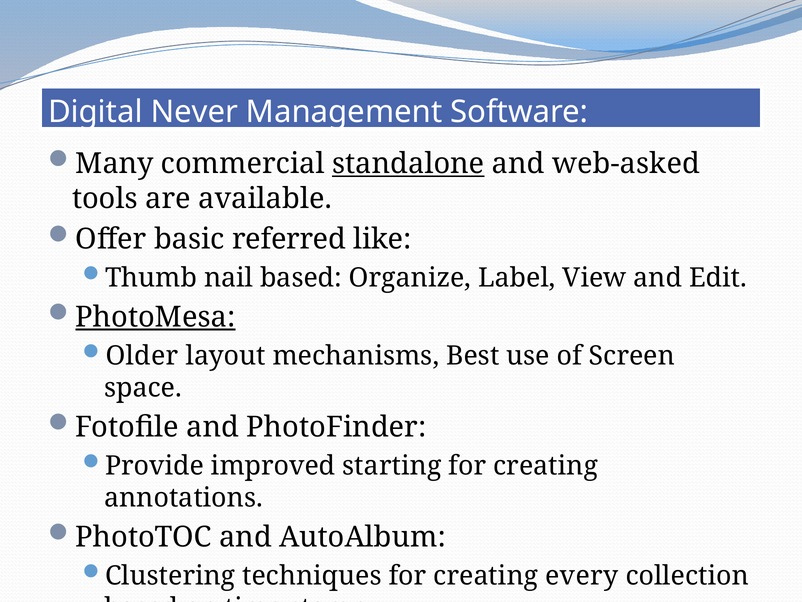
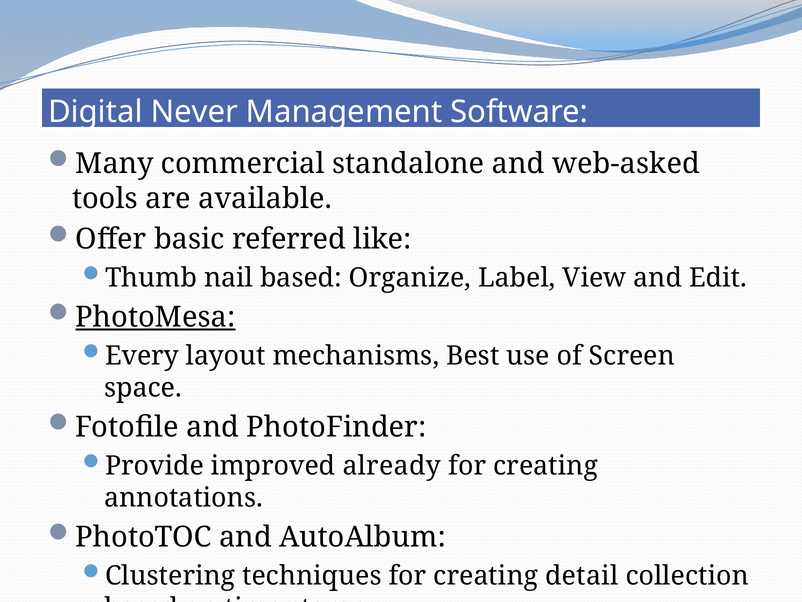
standalone underline: present -> none
Older: Older -> Every
starting: starting -> already
every: every -> detail
